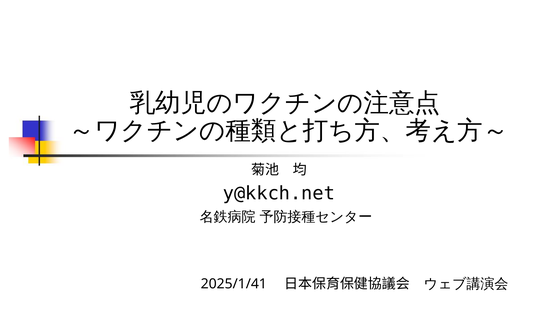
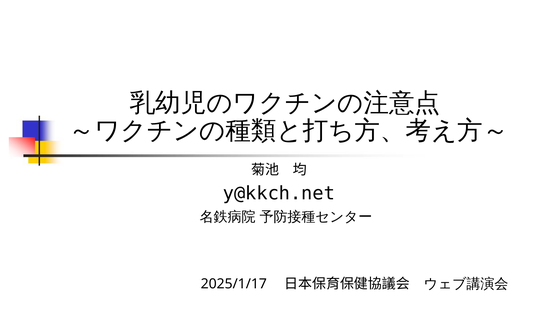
2025/1/41: 2025/1/41 -> 2025/1/17
